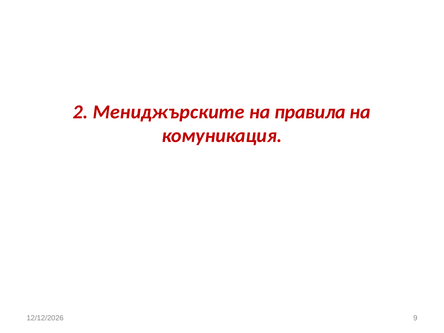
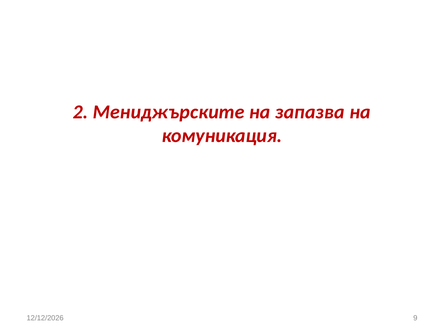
правила: правила -> запазва
